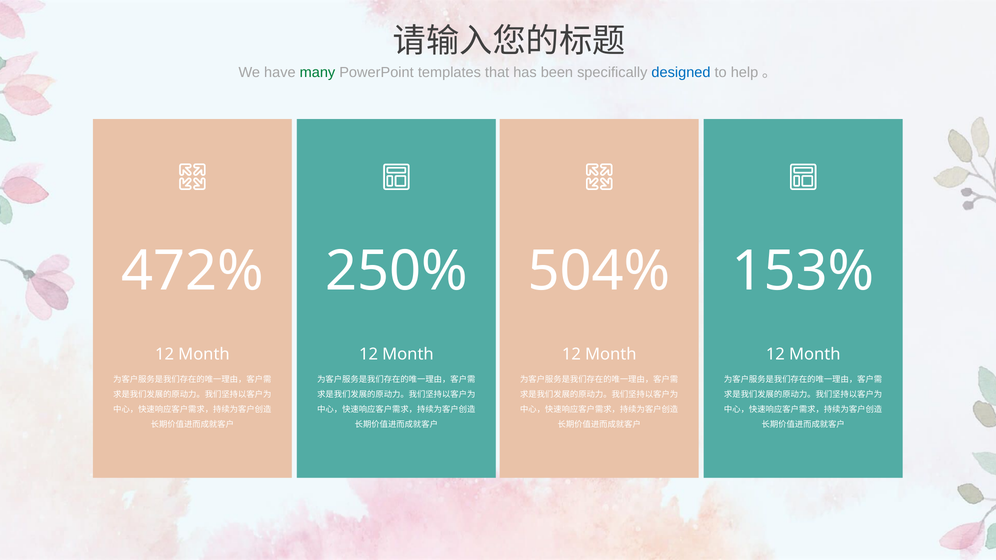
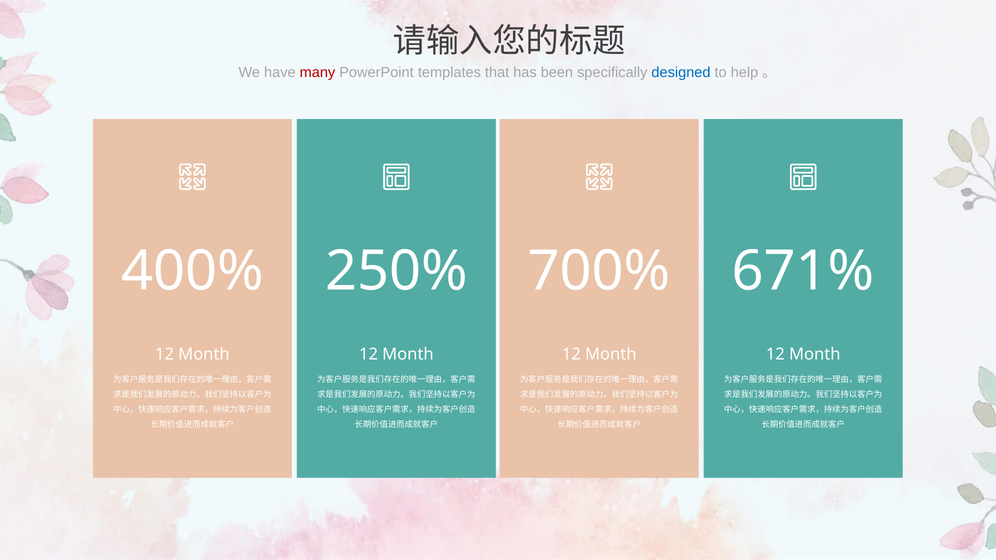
many colour: green -> red
472%: 472% -> 400%
504%: 504% -> 700%
153%: 153% -> 671%
